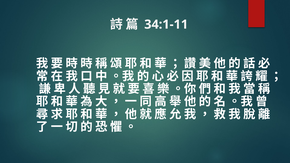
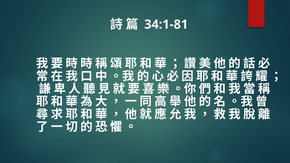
34:1-11: 34:1-11 -> 34:1-81
